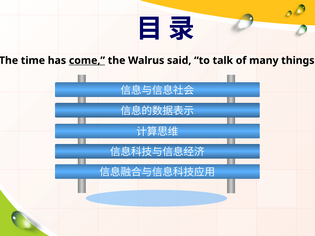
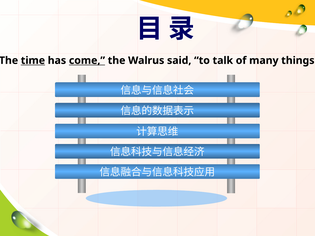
time underline: none -> present
